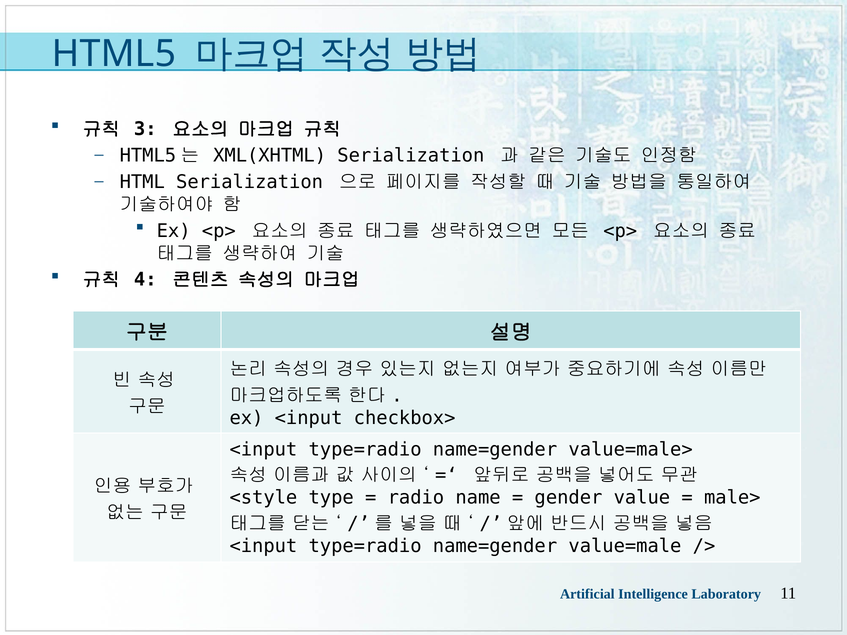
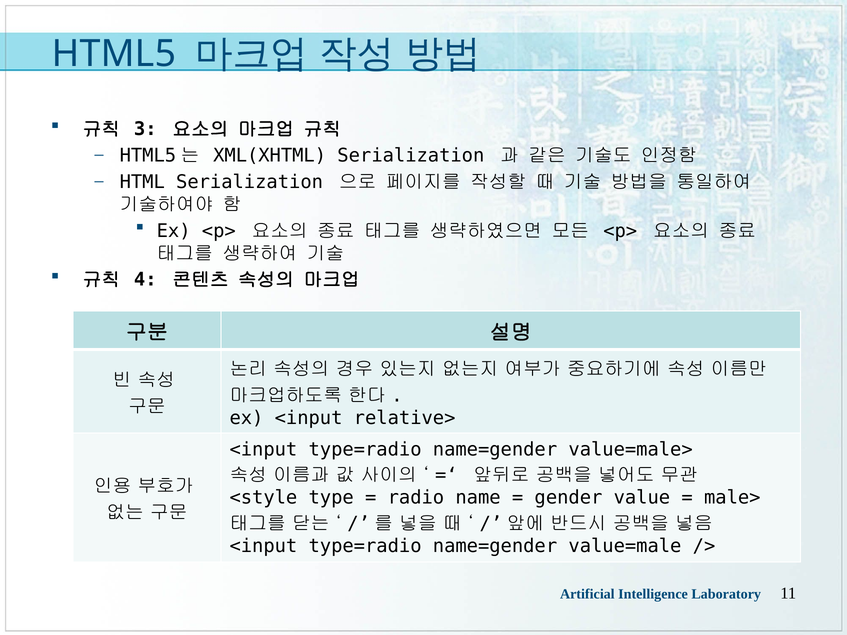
checkbox>: checkbox> -> relative>
